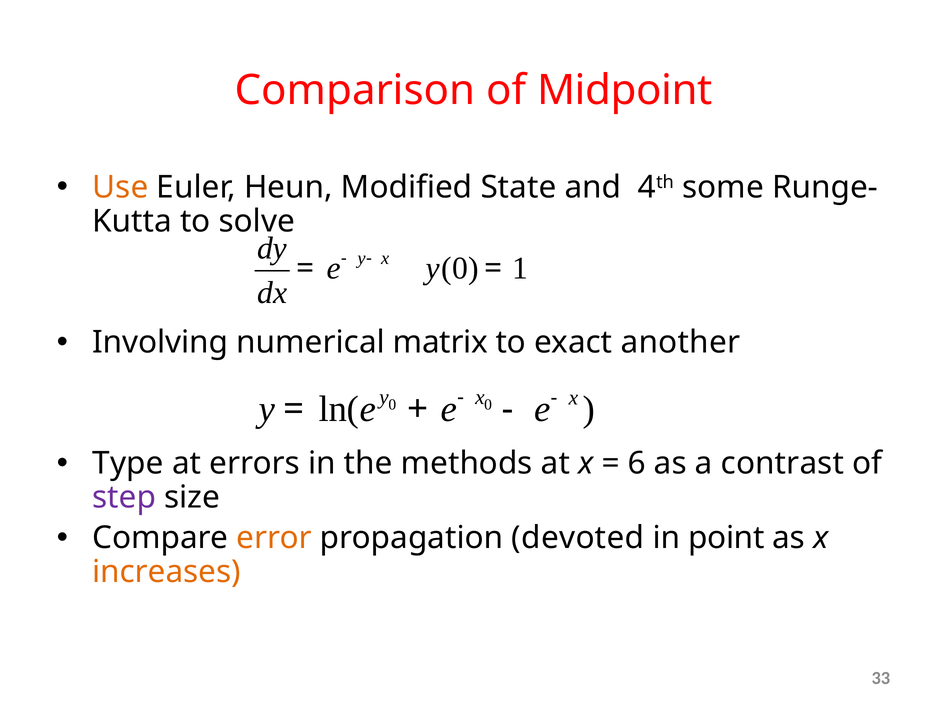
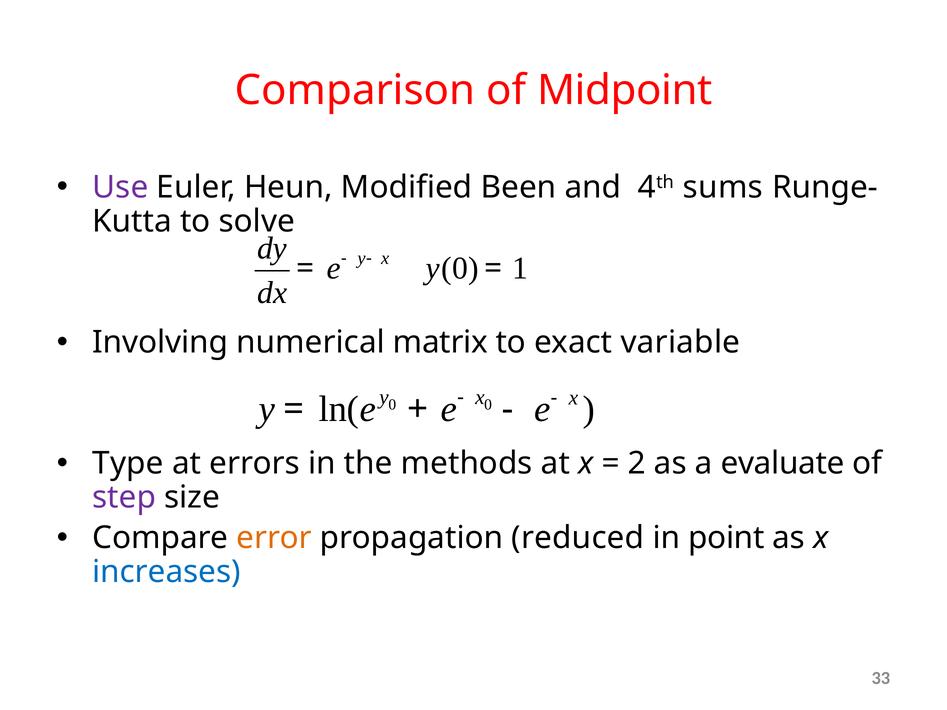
Use colour: orange -> purple
State: State -> Been
some: some -> sums
another: another -> variable
6: 6 -> 2
contrast: contrast -> evaluate
devoted: devoted -> reduced
increases colour: orange -> blue
